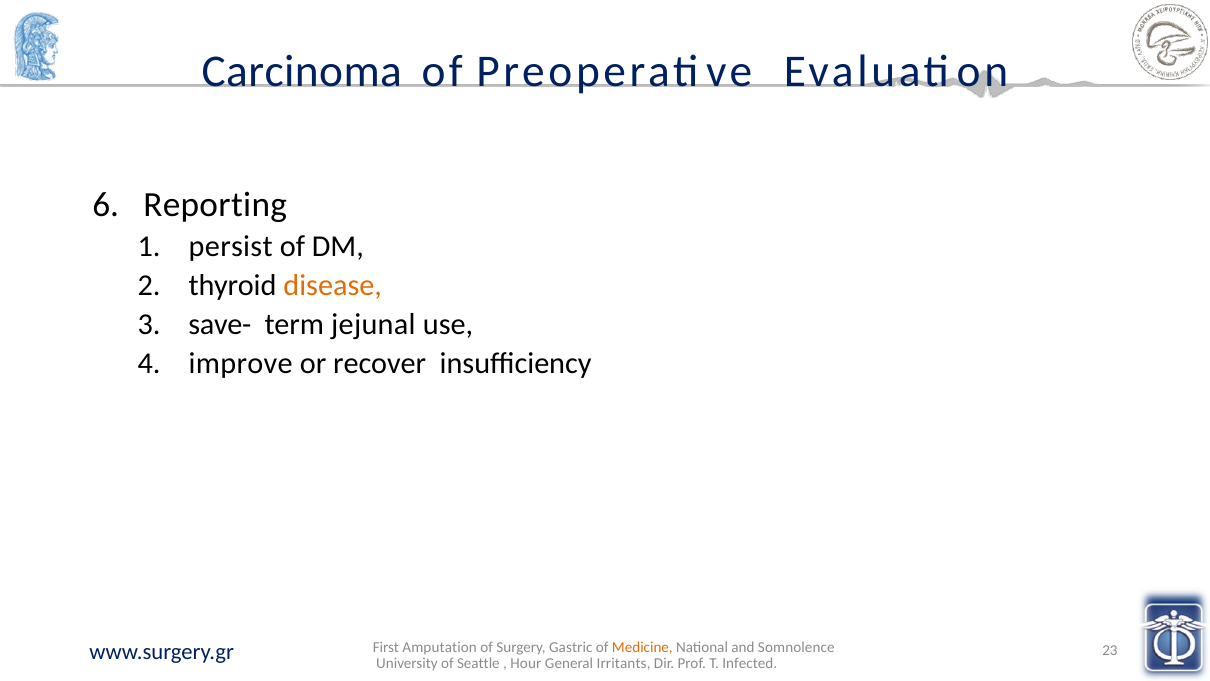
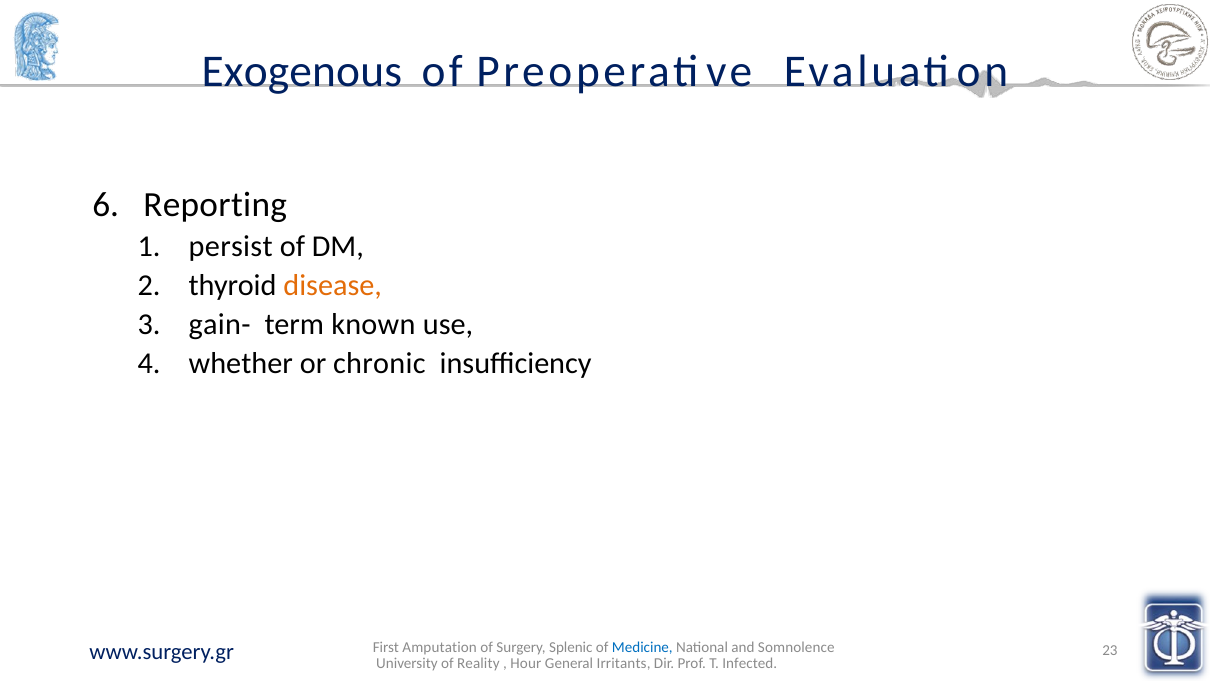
Carcinoma: Carcinoma -> Exogenous
save-: save- -> gain-
jejunal: jejunal -> known
improve: improve -> whether
recover: recover -> chronic
Gastric: Gastric -> Splenic
Medicine colour: orange -> blue
Seattle: Seattle -> Reality
